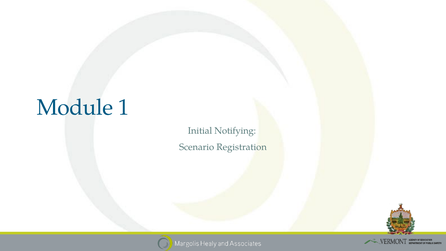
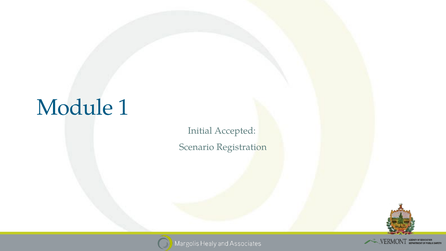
Notifying: Notifying -> Accepted
